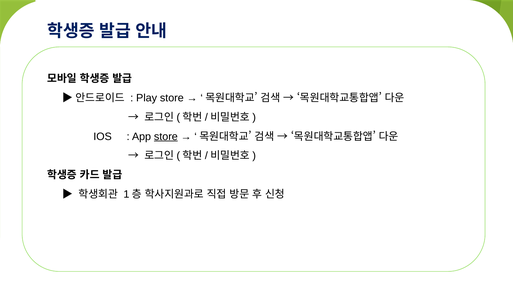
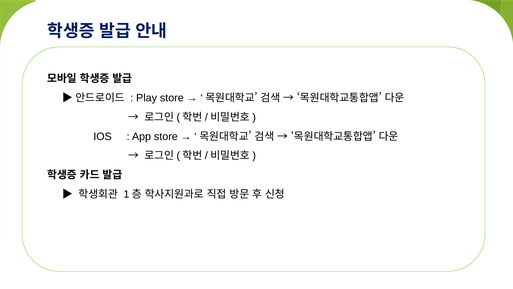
store at (166, 136) underline: present -> none
